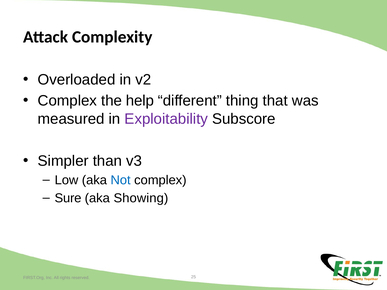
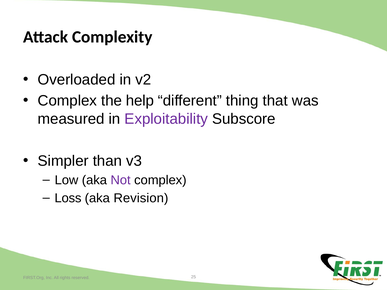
Not colour: blue -> purple
Sure: Sure -> Loss
Showing: Showing -> Revision
